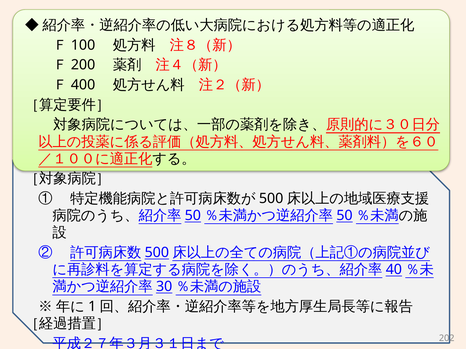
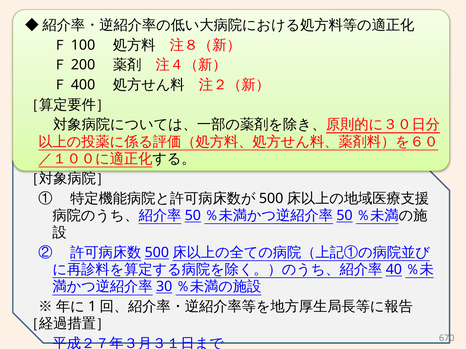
202: 202 -> 670
